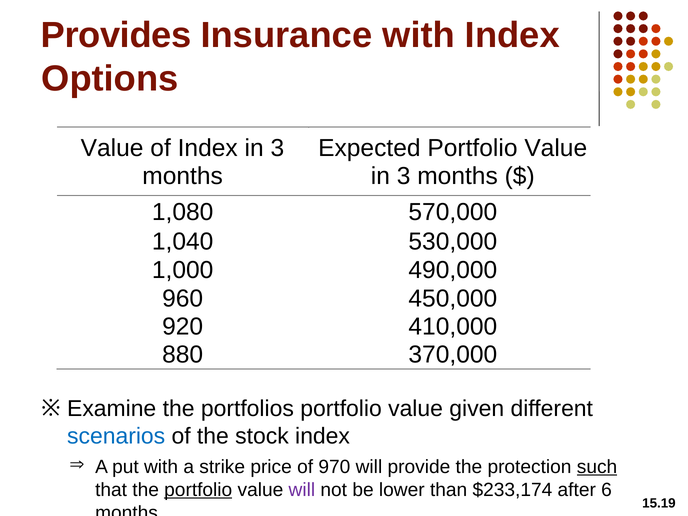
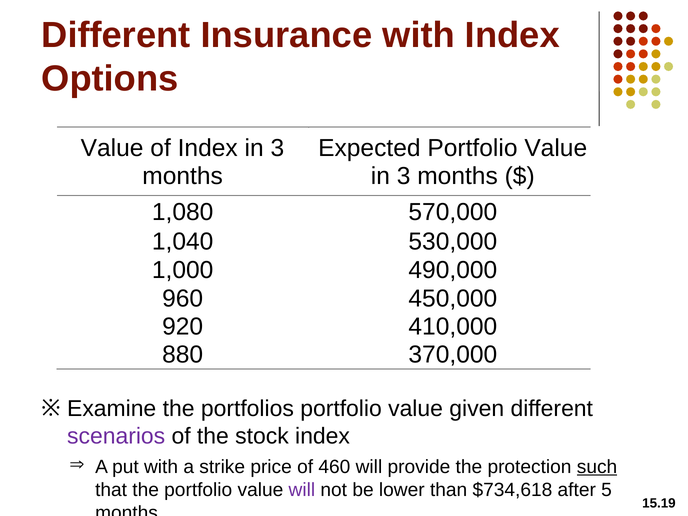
Provides at (116, 35): Provides -> Different
scenarios colour: blue -> purple
970: 970 -> 460
portfolio at (198, 490) underline: present -> none
$233,174: $233,174 -> $734,618
6: 6 -> 5
